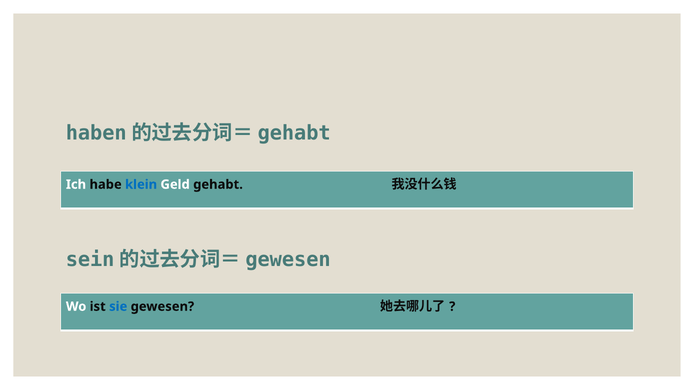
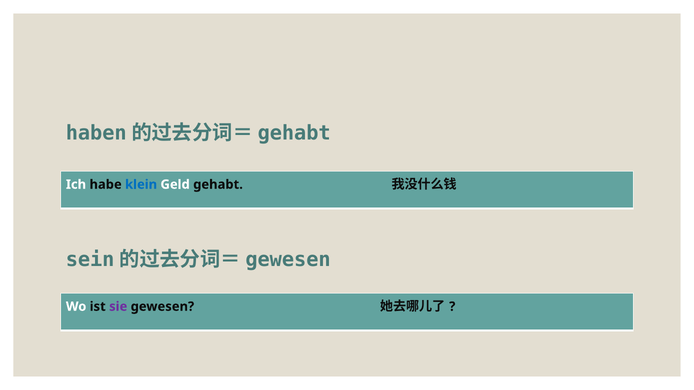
sie colour: blue -> purple
